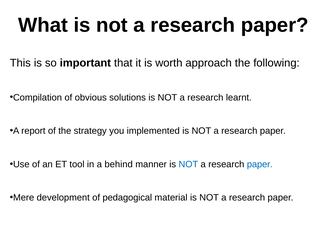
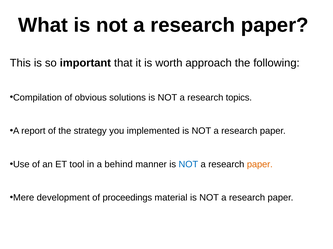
learnt: learnt -> topics
paper at (260, 165) colour: blue -> orange
pedagogical: pedagogical -> proceedings
